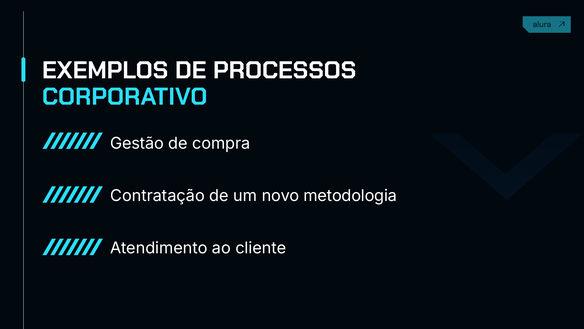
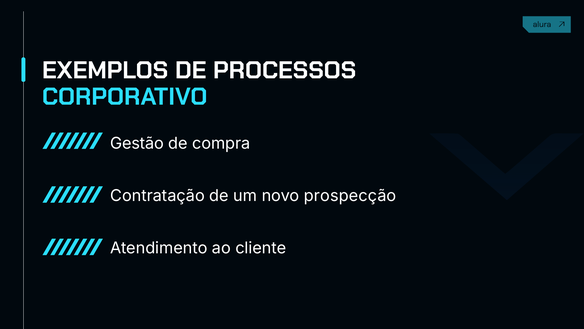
metodologia: metodologia -> prospecção
